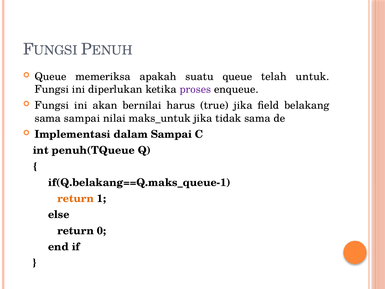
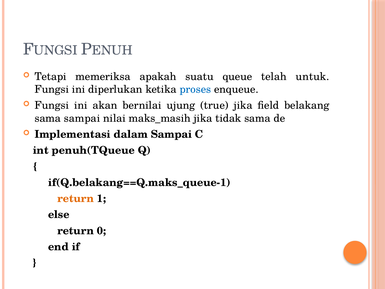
Queue at (51, 76): Queue -> Tetapi
proses colour: purple -> blue
harus: harus -> ujung
maks_untuk: maks_untuk -> maks_masih
